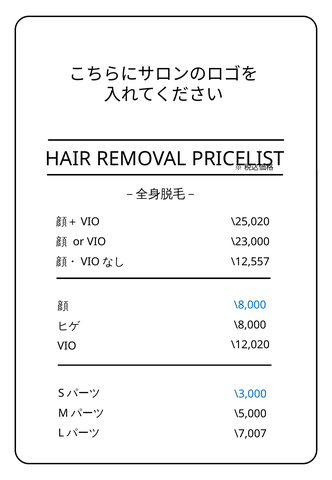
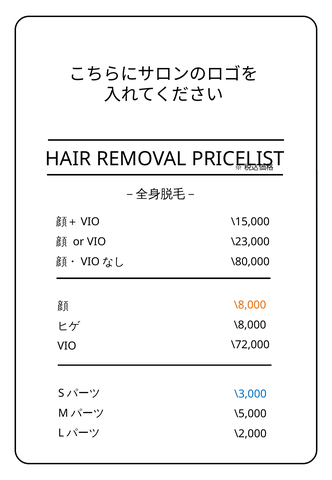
\25,020: \25,020 -> \15,000
\12,557: \12,557 -> \80,000
\8,000 at (250, 305) colour: blue -> orange
\12,020: \12,020 -> \72,000
\7,007: \7,007 -> \2,000
